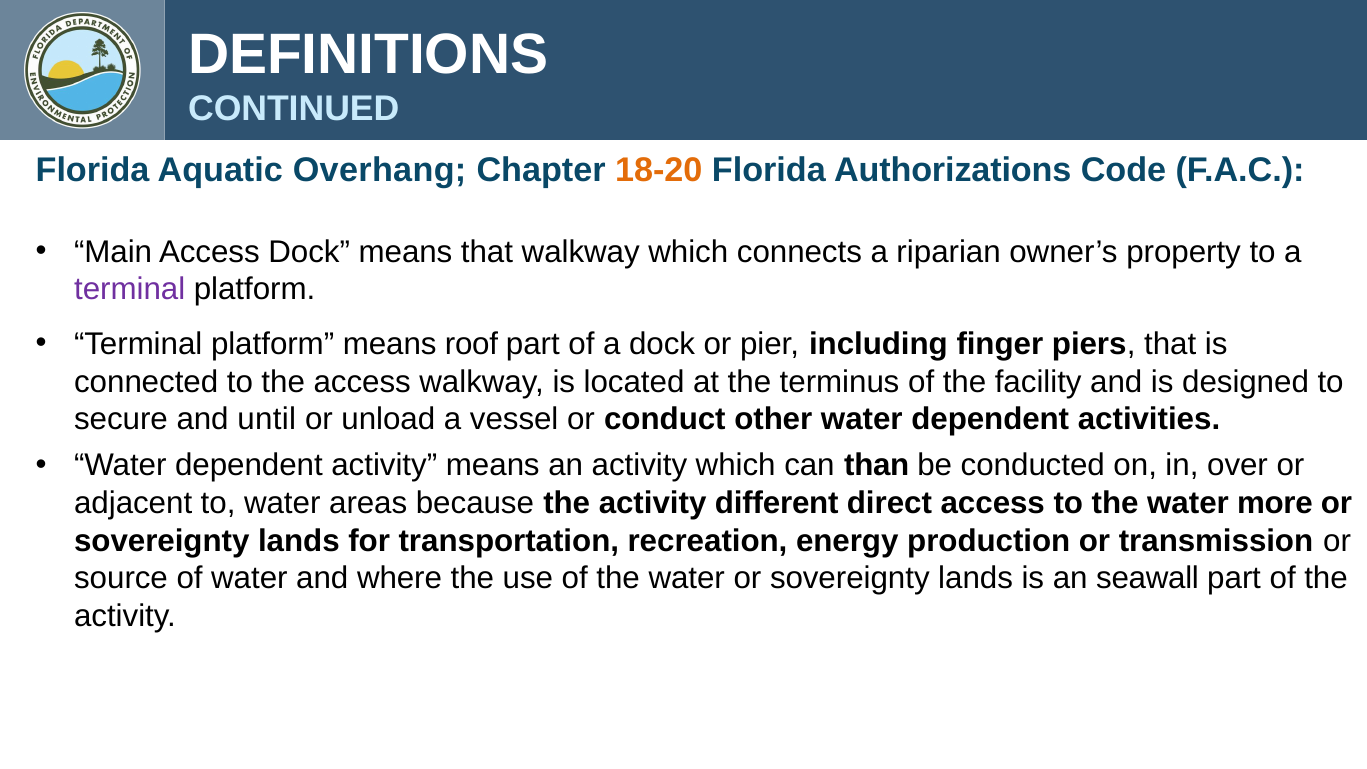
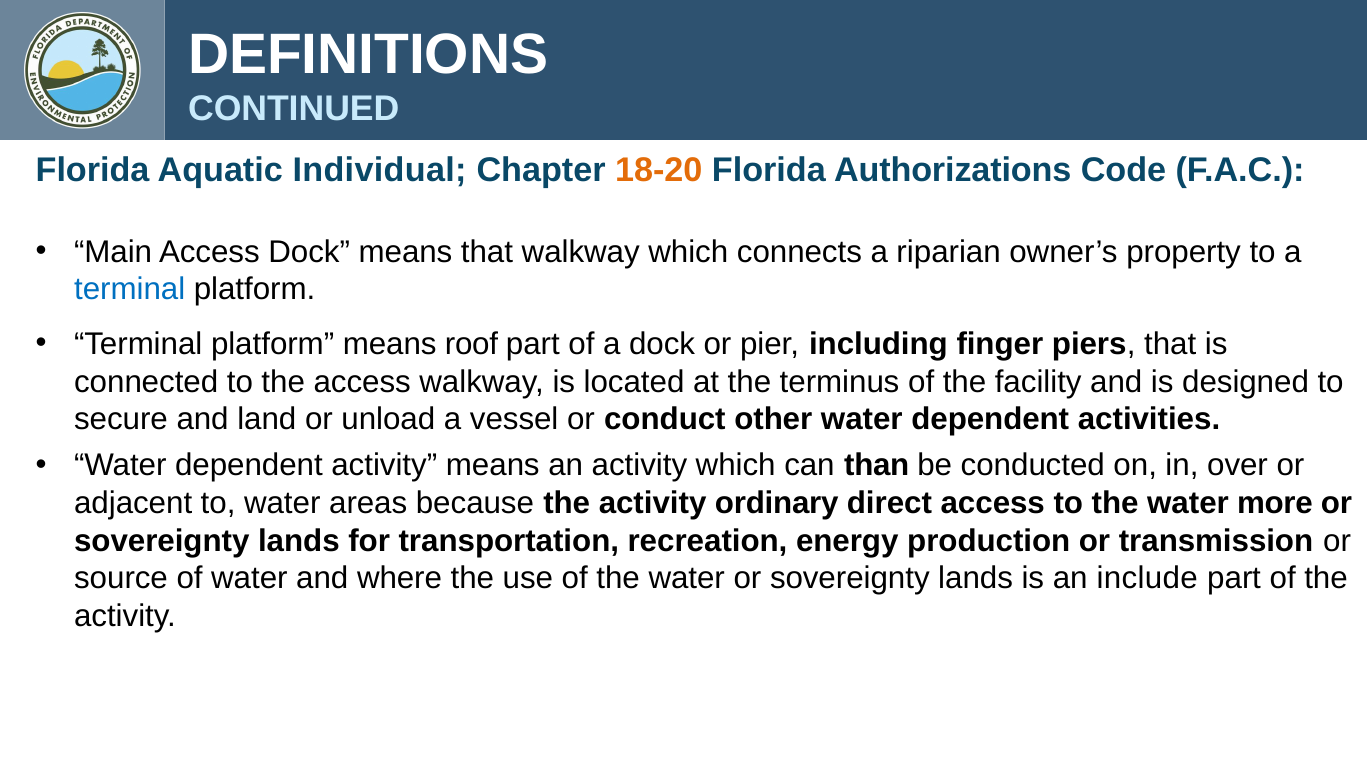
Overhang: Overhang -> Individual
terminal at (130, 290) colour: purple -> blue
until: until -> land
different: different -> ordinary
seawall: seawall -> include
